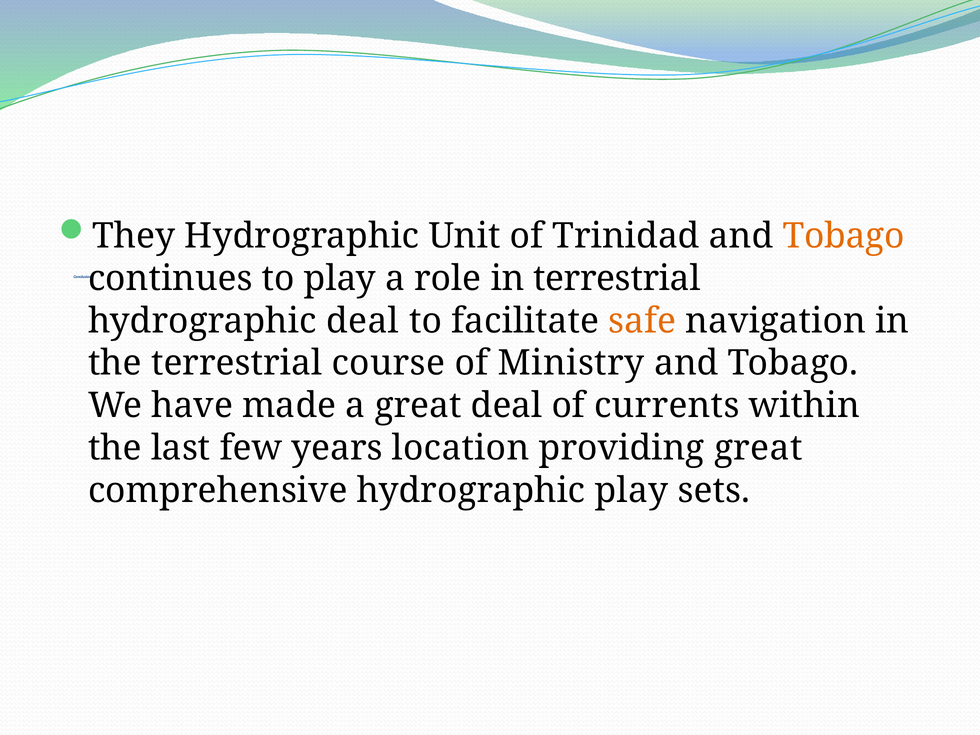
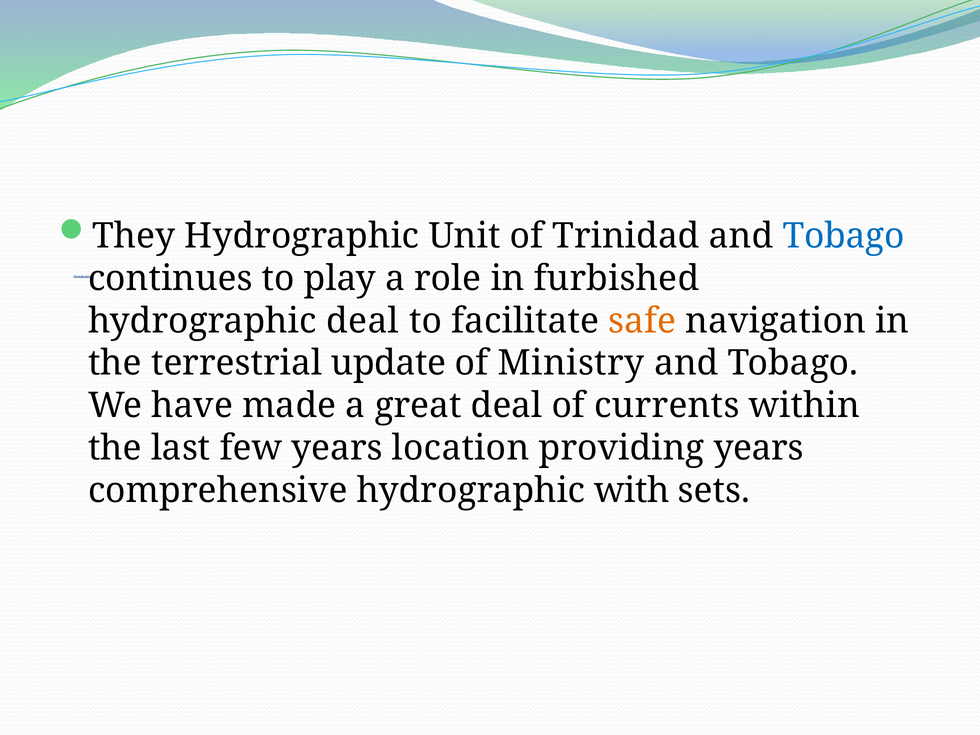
Tobago at (844, 236) colour: orange -> blue
in terrestrial: terrestrial -> furbished
course: course -> update
providing great: great -> years
hydrographic play: play -> with
